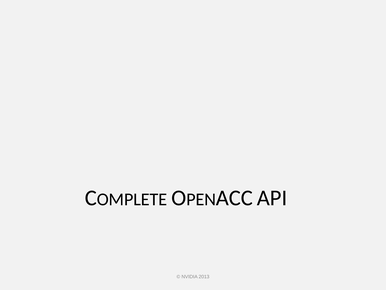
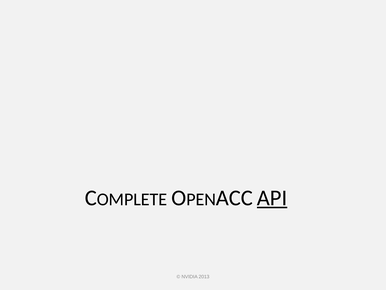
API underline: none -> present
